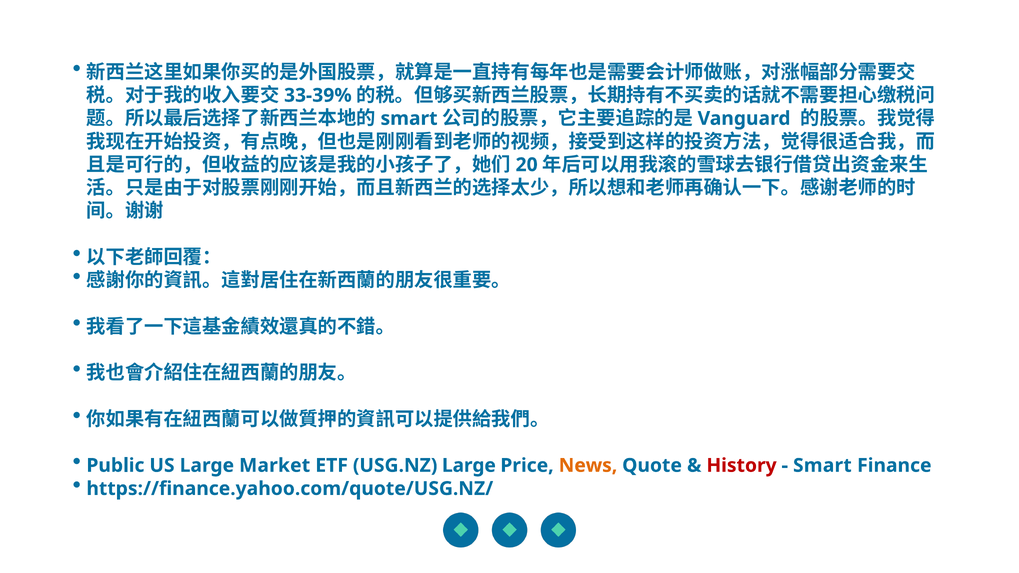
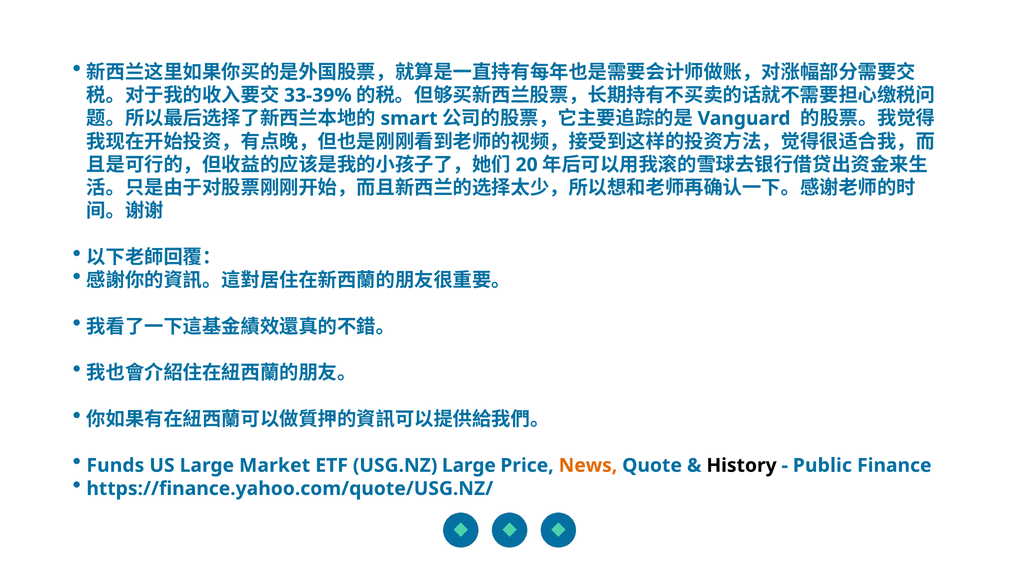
Public: Public -> Funds
History colour: red -> black
Smart at (822, 466): Smart -> Public
